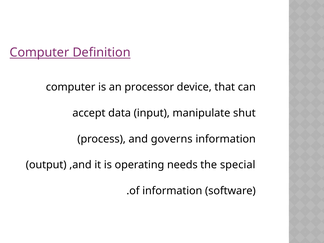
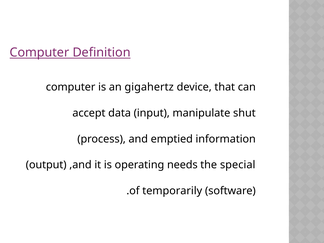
processor: processor -> gigahertz
governs: governs -> emptied
of information: information -> temporarily
